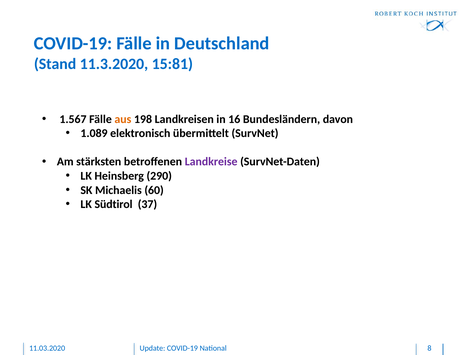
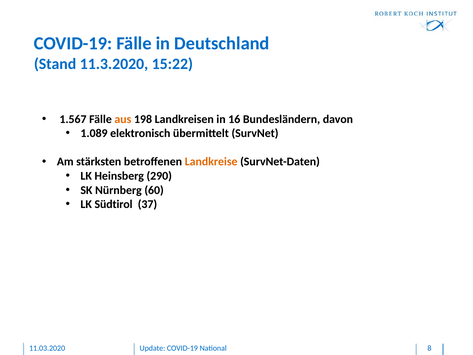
15:81: 15:81 -> 15:22
Landkreise colour: purple -> orange
Michaelis: Michaelis -> Nürnberg
